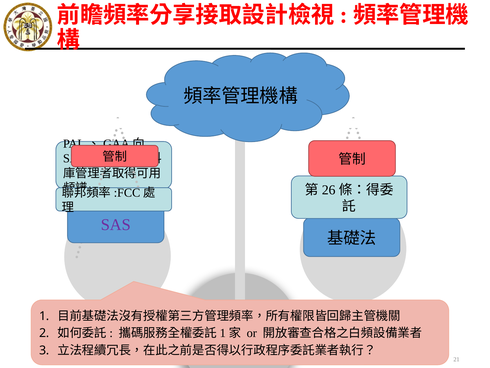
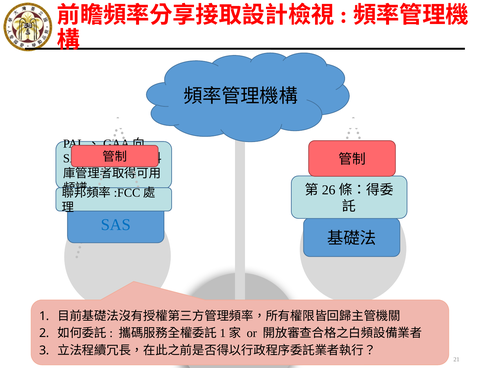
SAS colour: purple -> blue
